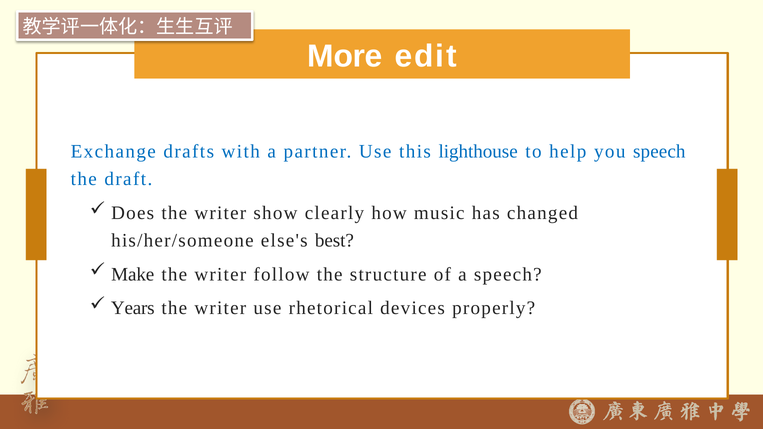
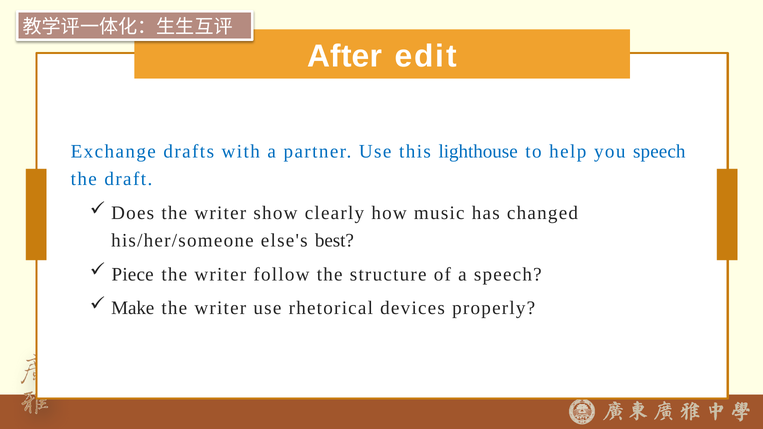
More: More -> After
Make: Make -> Piece
Years: Years -> Make
